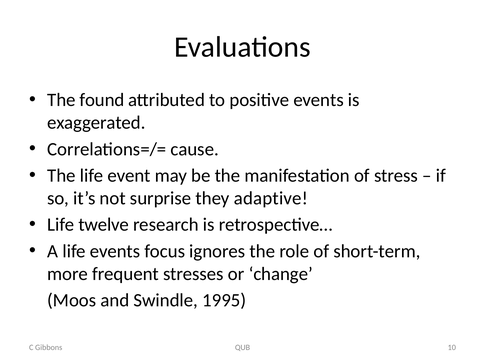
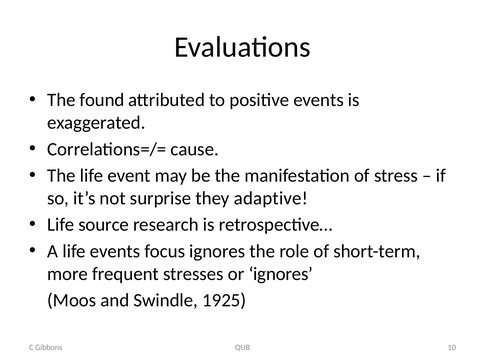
twelve: twelve -> source
or change: change -> ignores
1995: 1995 -> 1925
